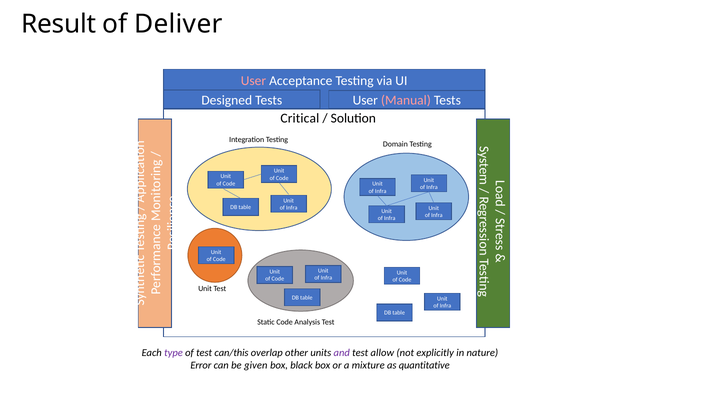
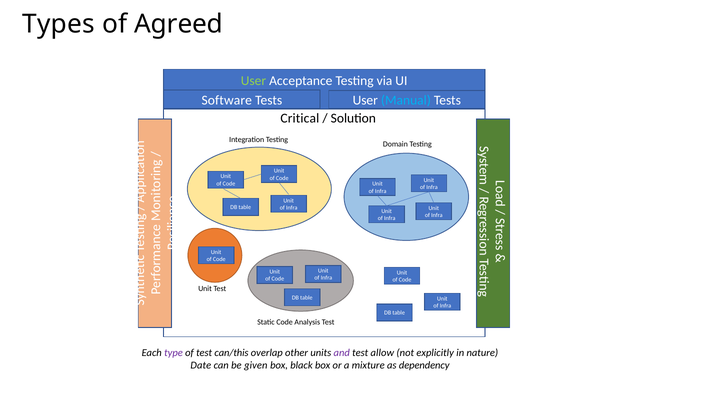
Result: Result -> Types
Deliver: Deliver -> Agreed
User at (253, 81) colour: pink -> light green
Designed: Designed -> Software
Manual colour: pink -> light blue
Error: Error -> Date
quantitative: quantitative -> dependency
